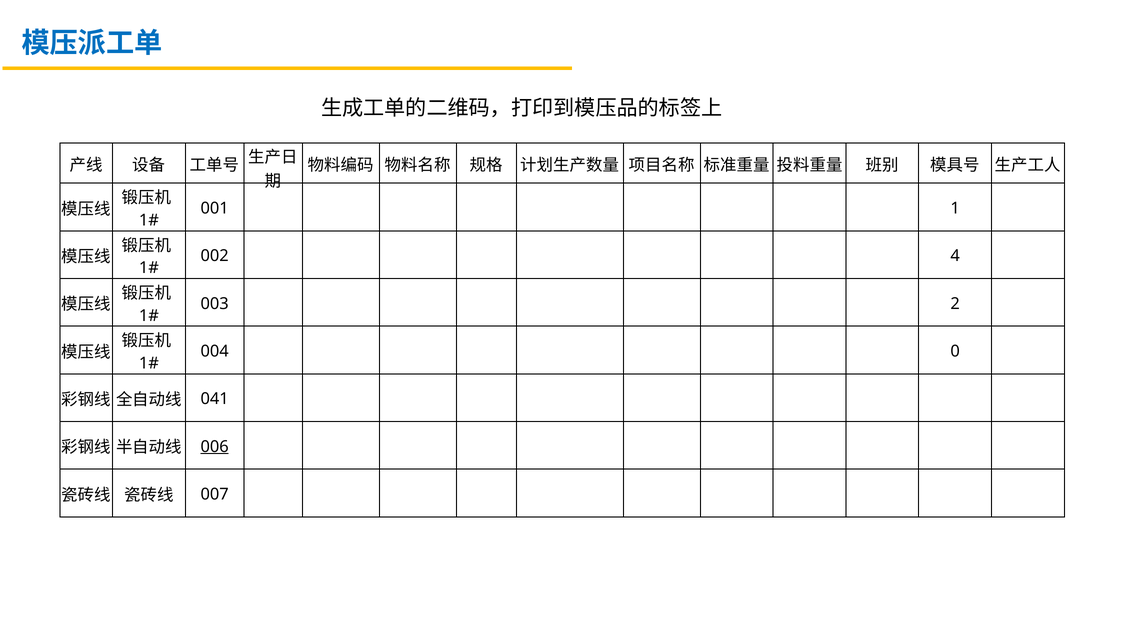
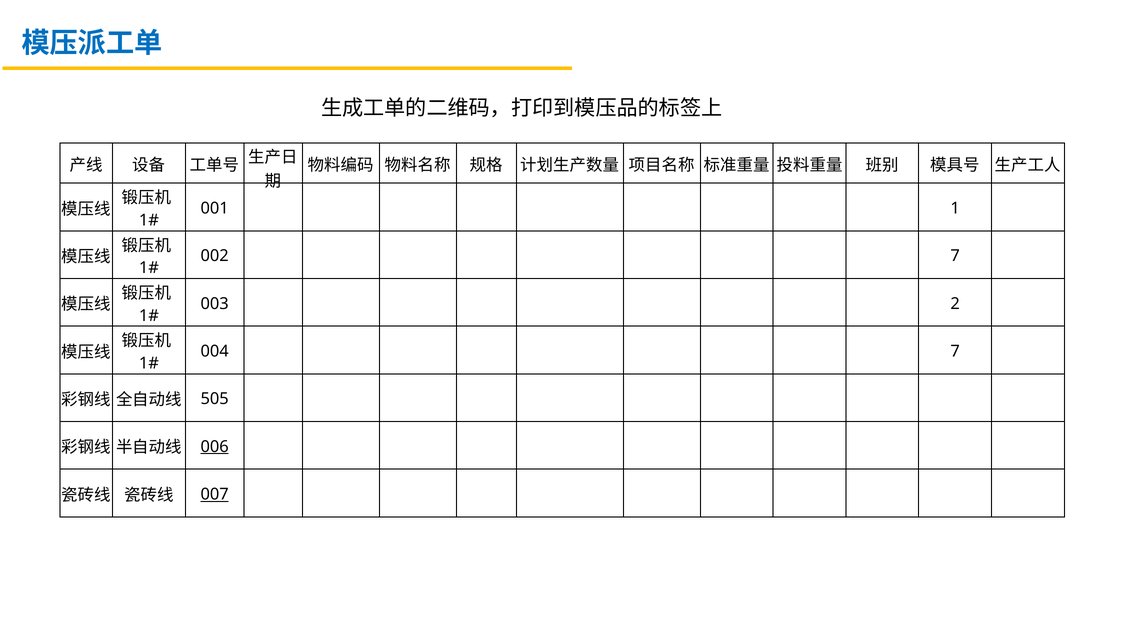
002 4: 4 -> 7
004 0: 0 -> 7
041: 041 -> 505
007 underline: none -> present
